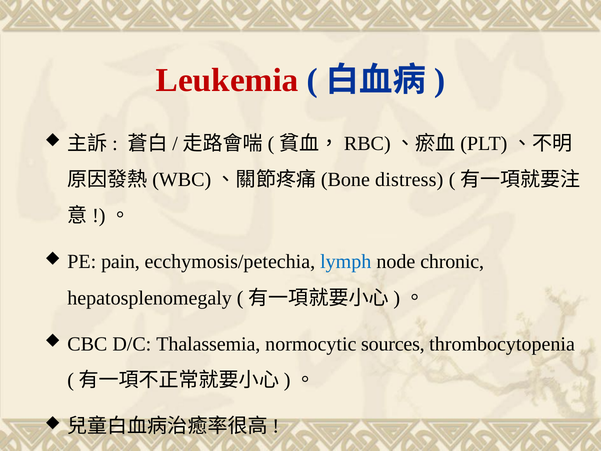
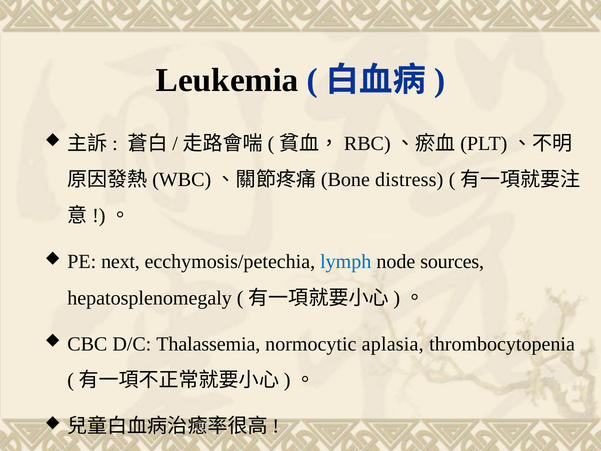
Leukemia colour: red -> black
pain: pain -> next
chronic: chronic -> sources
sources: sources -> aplasia
